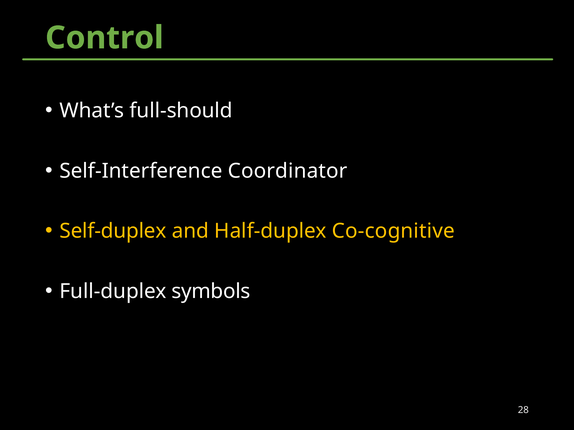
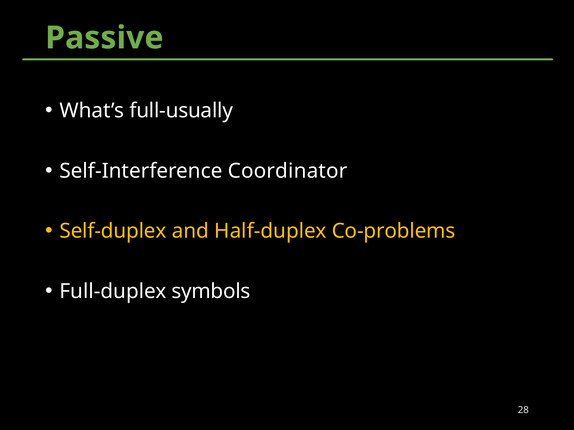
Control: Control -> Passive
full-should: full-should -> full-usually
Co-cognitive: Co-cognitive -> Co-problems
